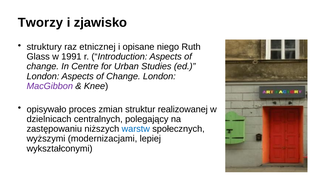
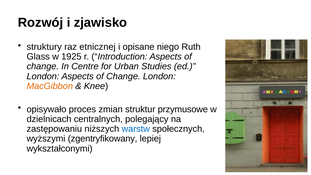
Tworzy: Tworzy -> Rozwój
1991: 1991 -> 1925
MacGibbon colour: purple -> orange
realizowanej: realizowanej -> przymusowe
modernizacjami: modernizacjami -> zgentryfikowany
